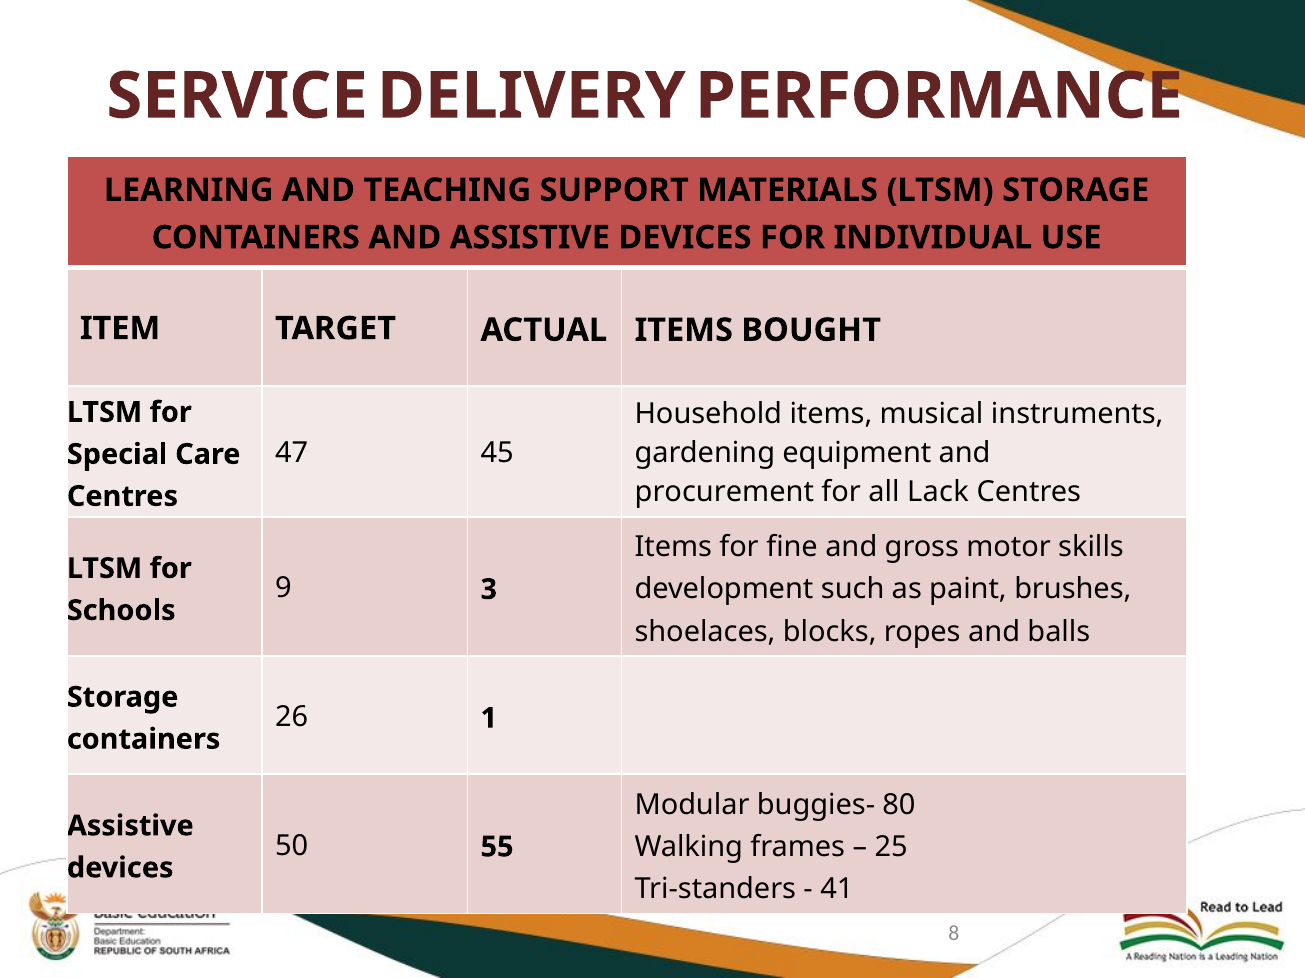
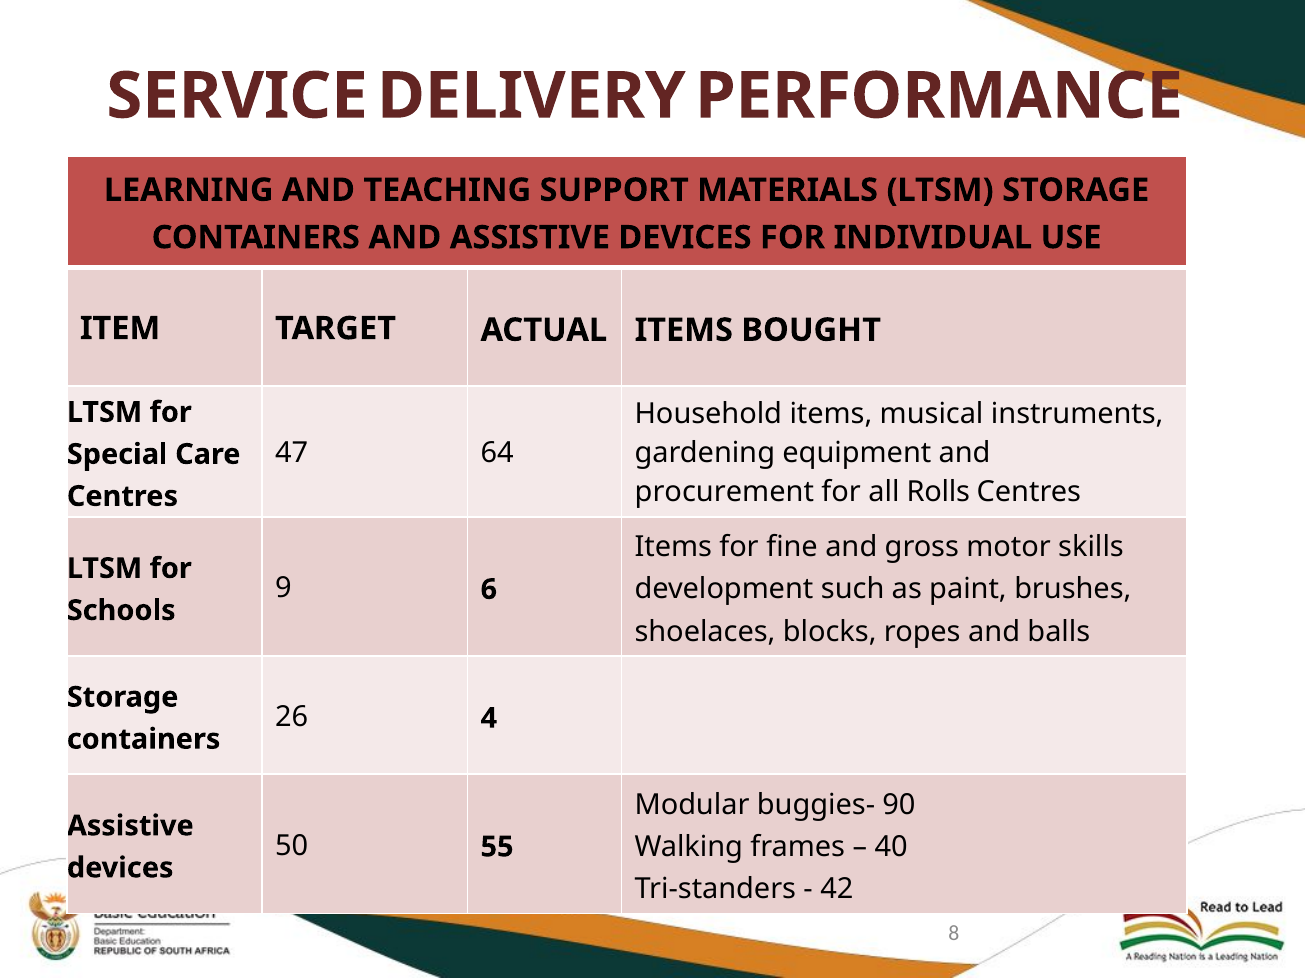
45: 45 -> 64
Lack: Lack -> Rolls
3: 3 -> 6
1: 1 -> 4
80: 80 -> 90
25: 25 -> 40
41: 41 -> 42
